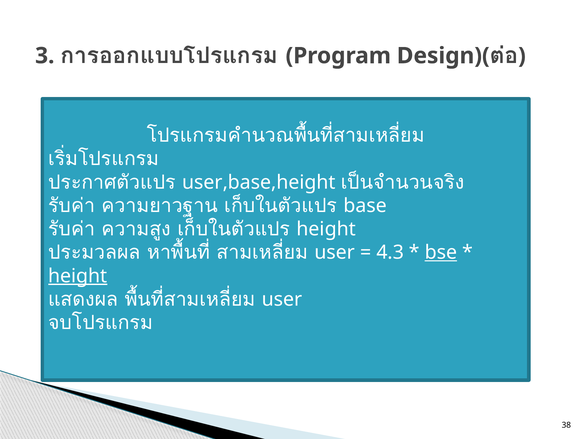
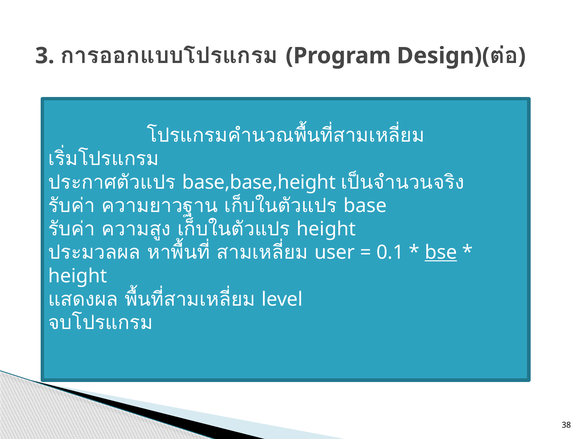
user,base,height: user,base,height -> base,base,height
4.3: 4.3 -> 0.1
height at (78, 276) underline: present -> none
user at (282, 299): user -> level
